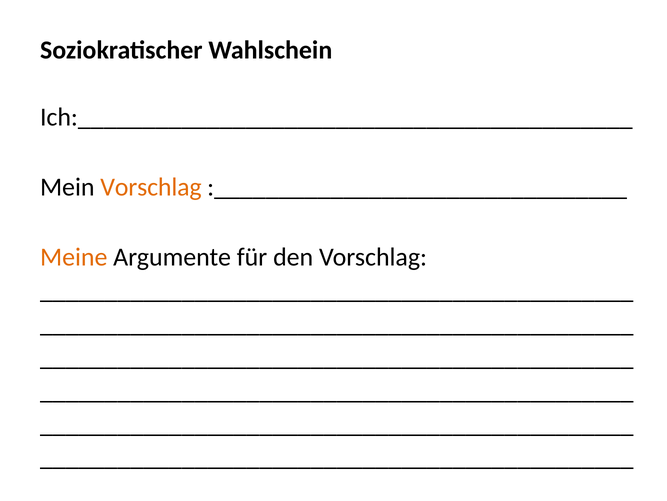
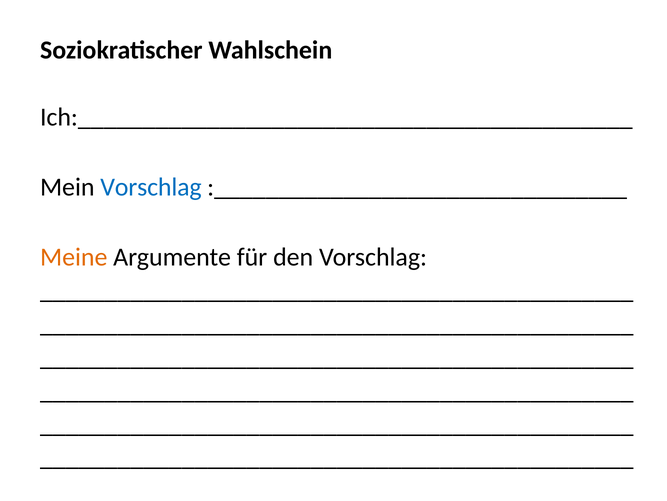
Vorschlag at (151, 187) colour: orange -> blue
